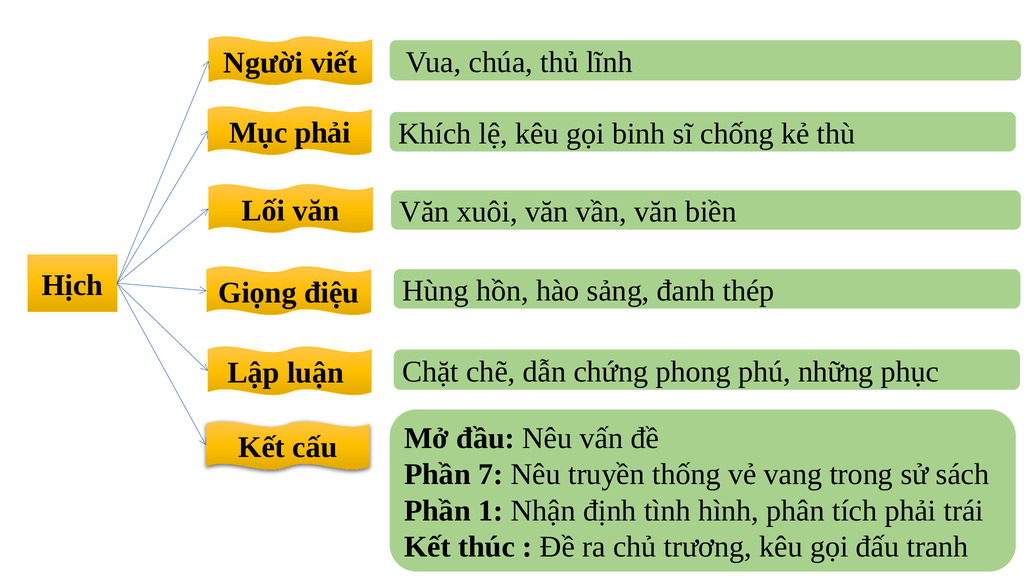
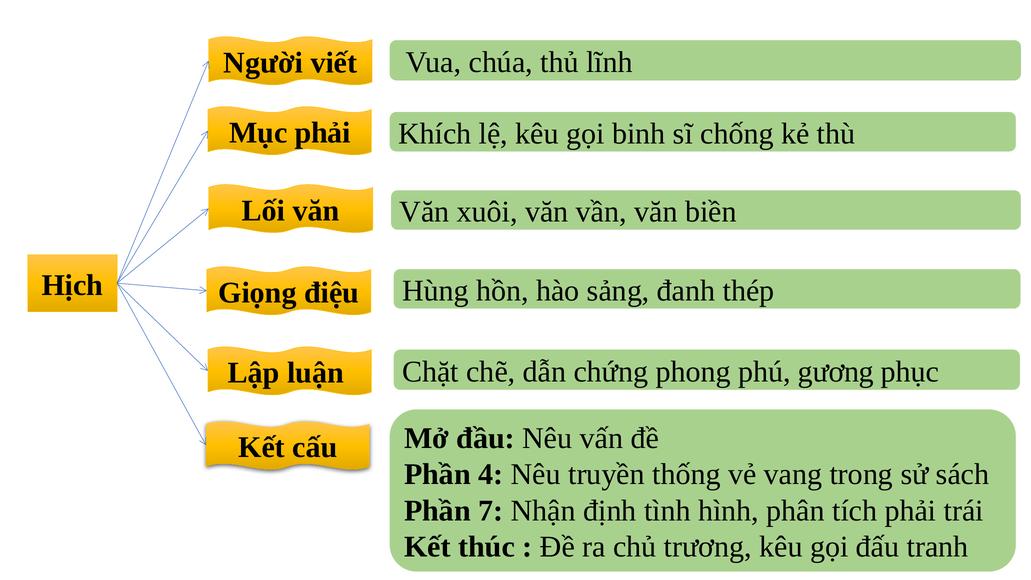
những: những -> gương
7: 7 -> 4
1: 1 -> 7
